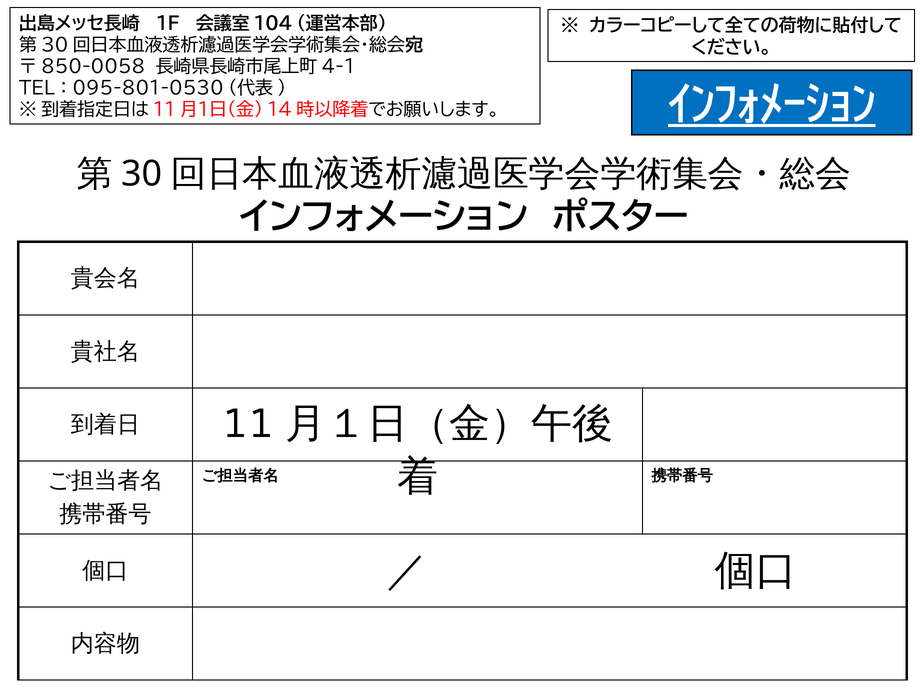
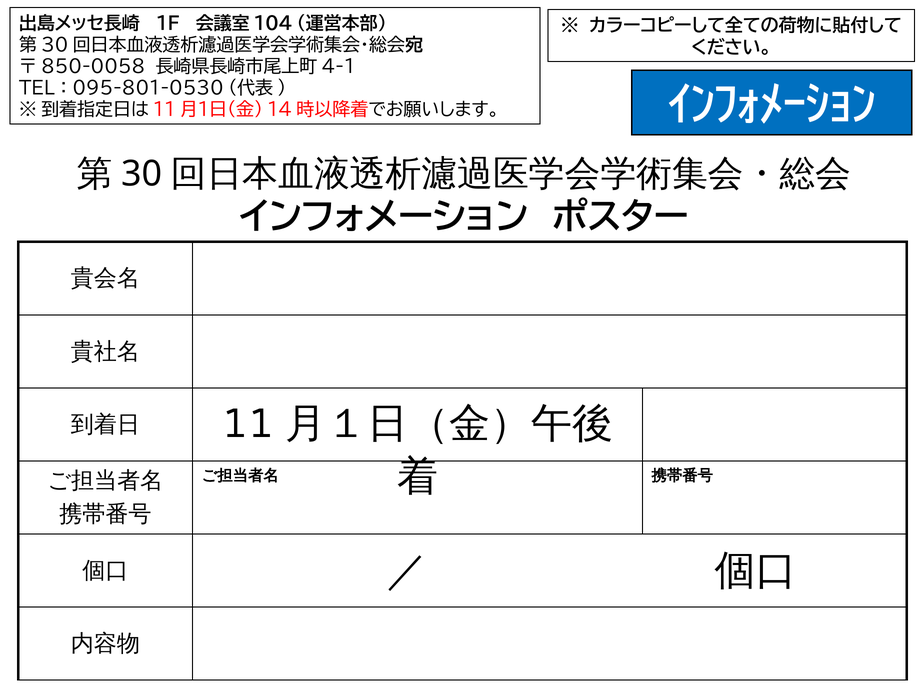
ｲﾝﾌｫﾒｰｼｮﾝ underline: present -> none
